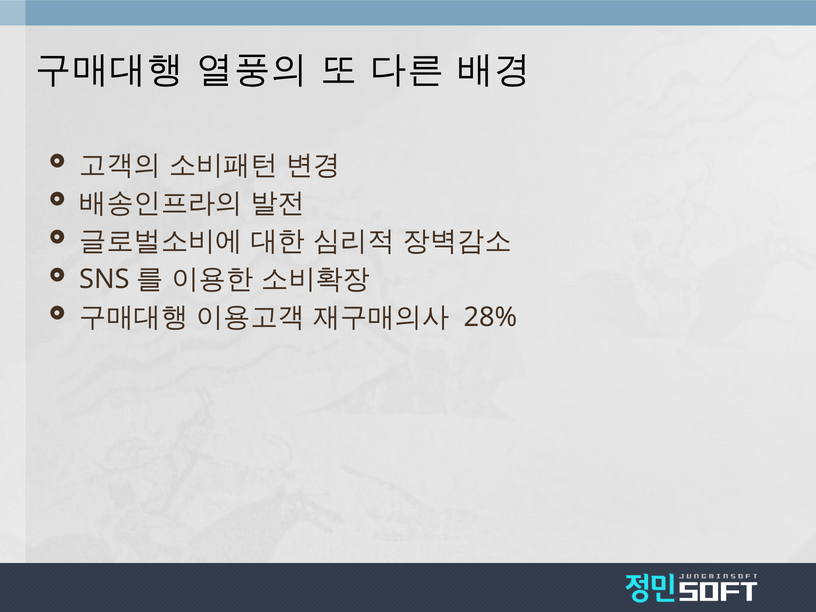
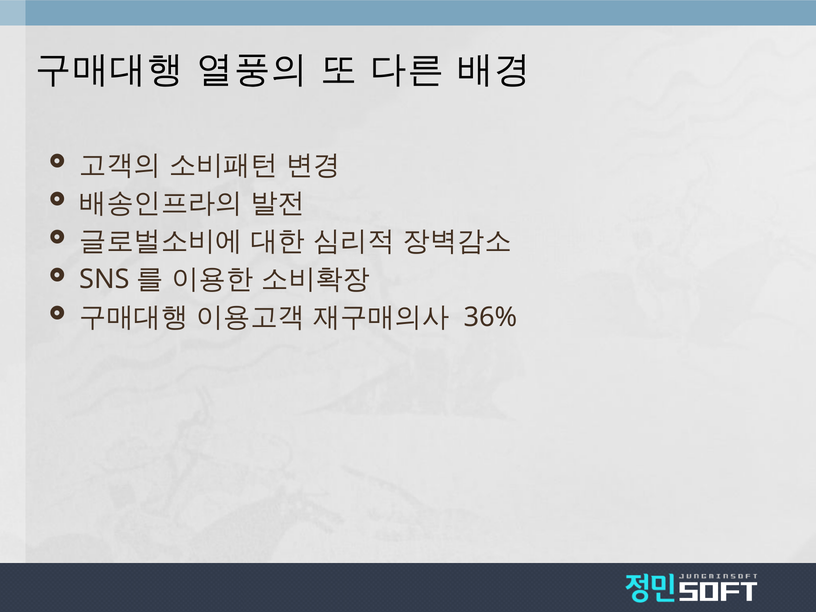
28%: 28% -> 36%
